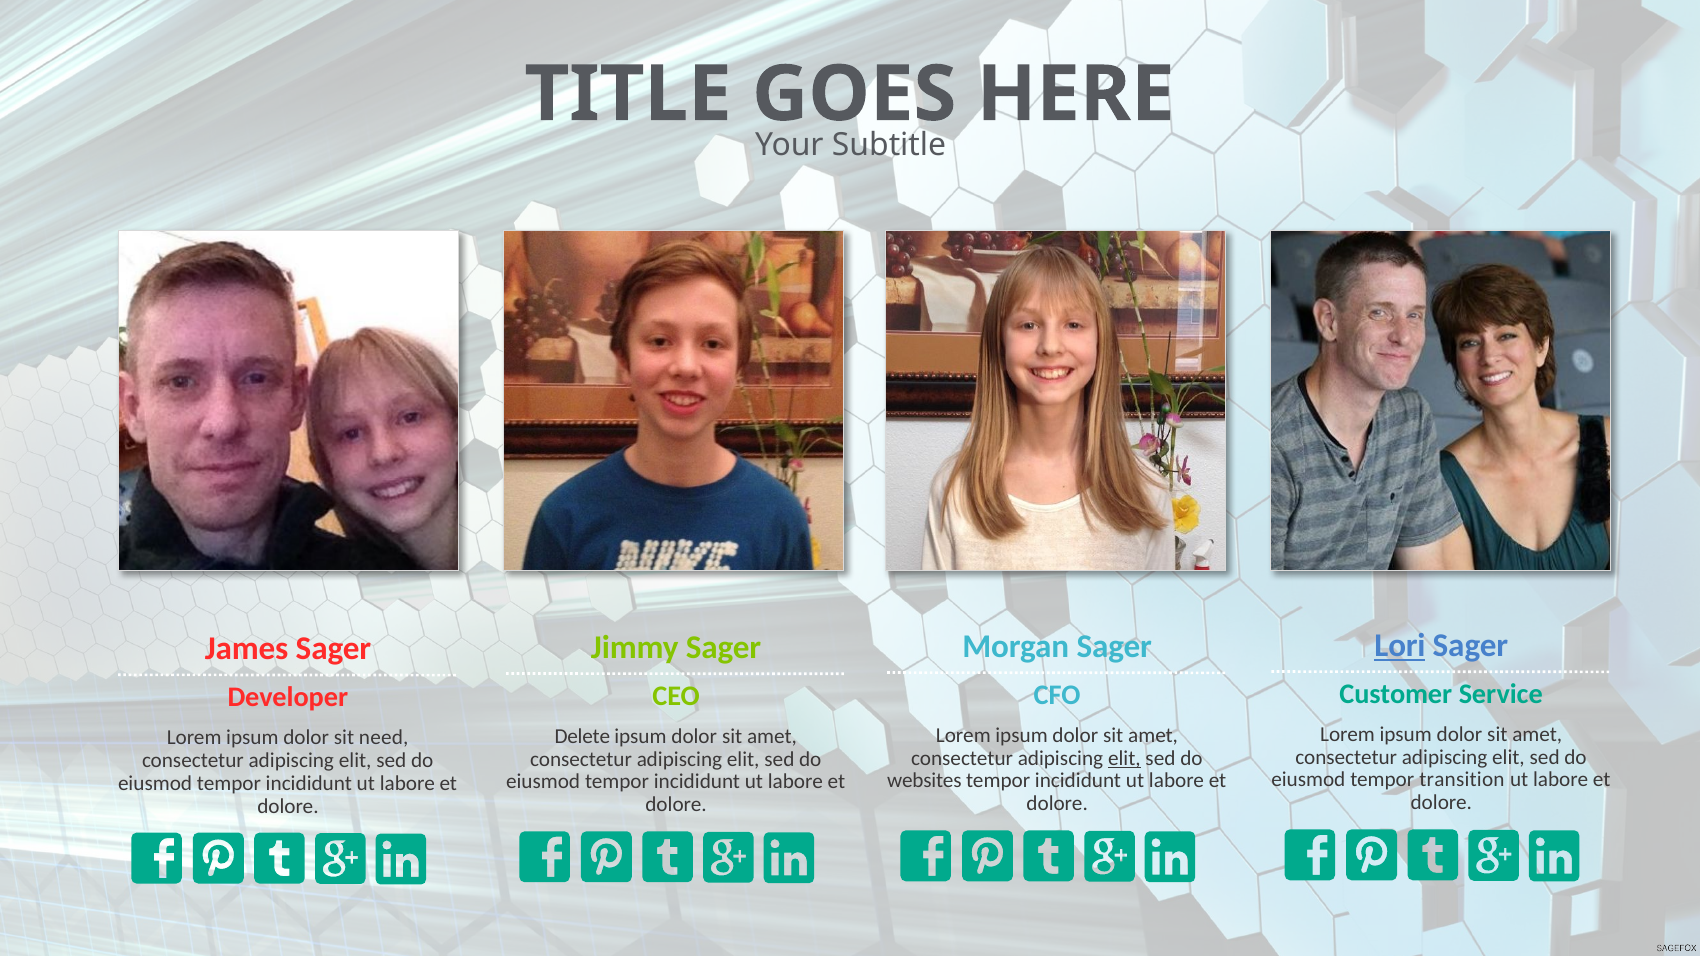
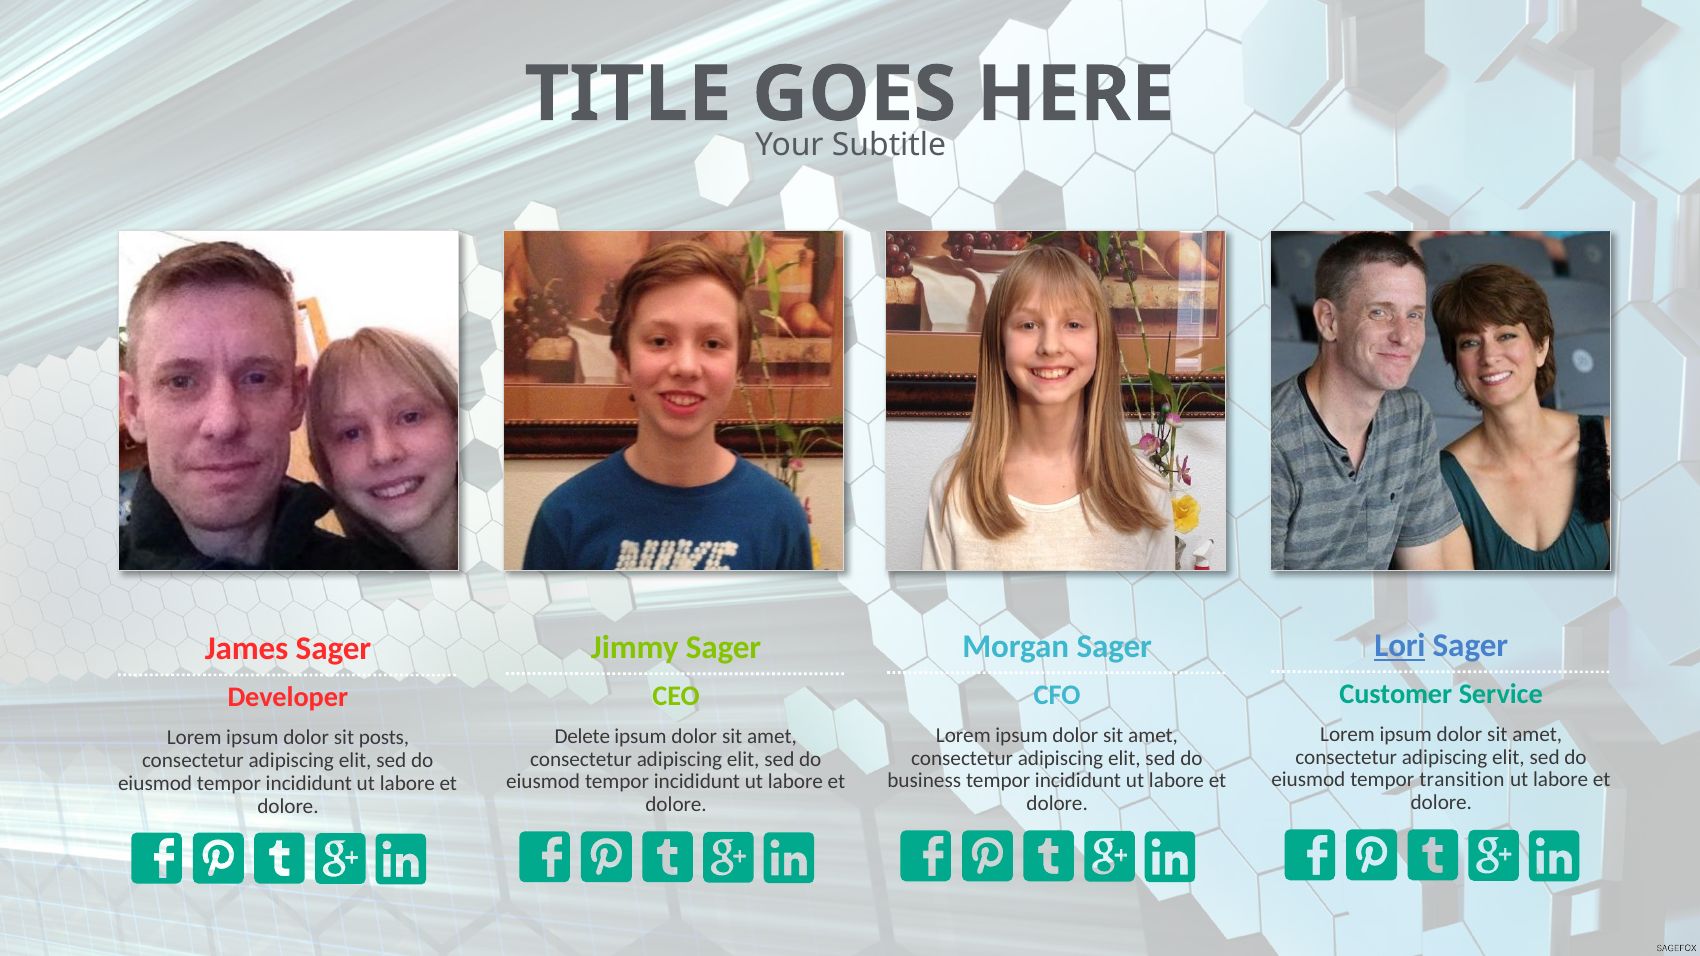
need: need -> posts
elit at (1124, 758) underline: present -> none
websites: websites -> business
